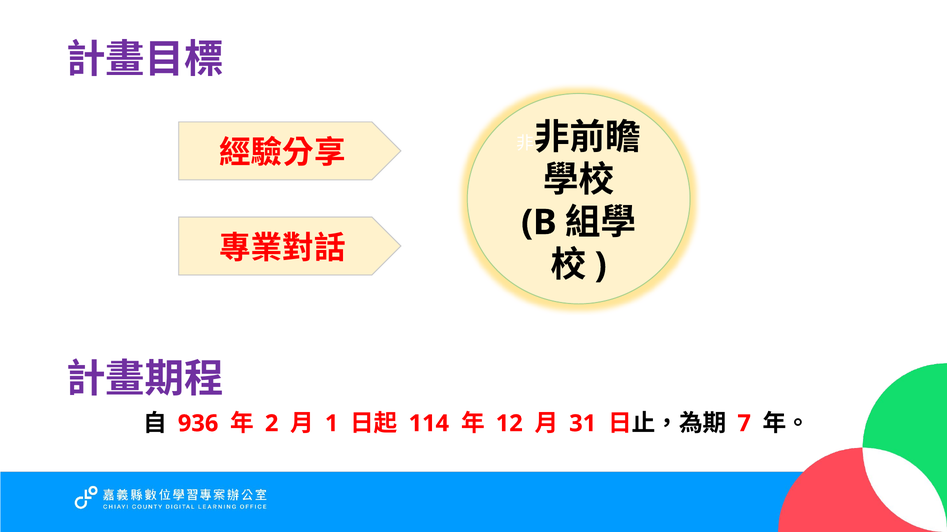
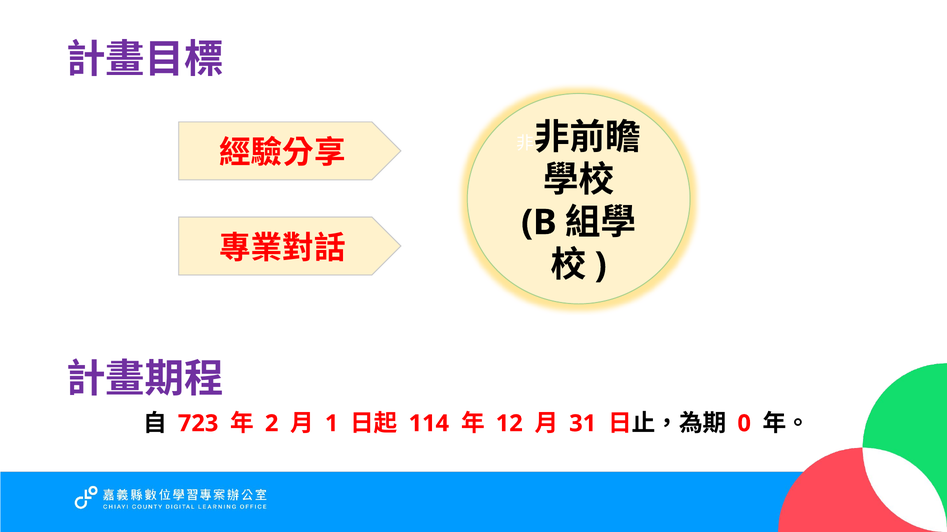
936: 936 -> 723
7: 7 -> 0
